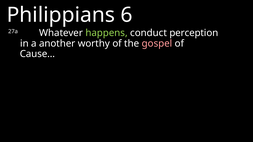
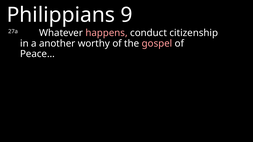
6: 6 -> 9
happens colour: light green -> pink
perception: perception -> citizenship
Cause…: Cause… -> Peace…
